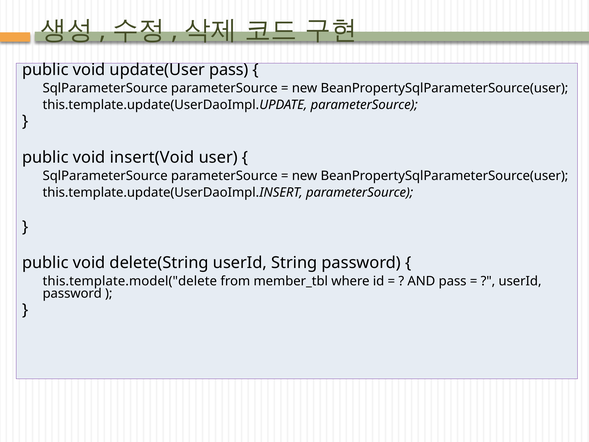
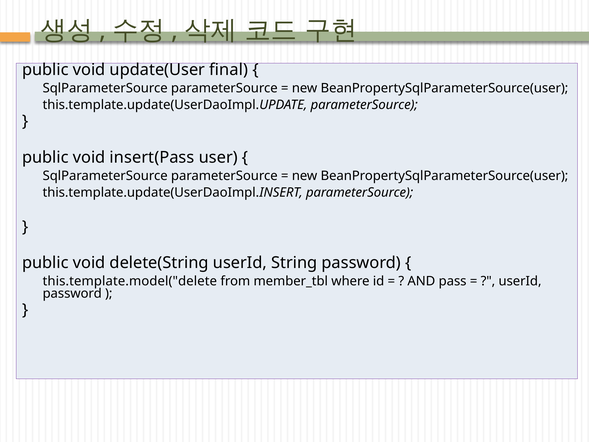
update(User pass: pass -> final
insert(Void: insert(Void -> insert(Pass
